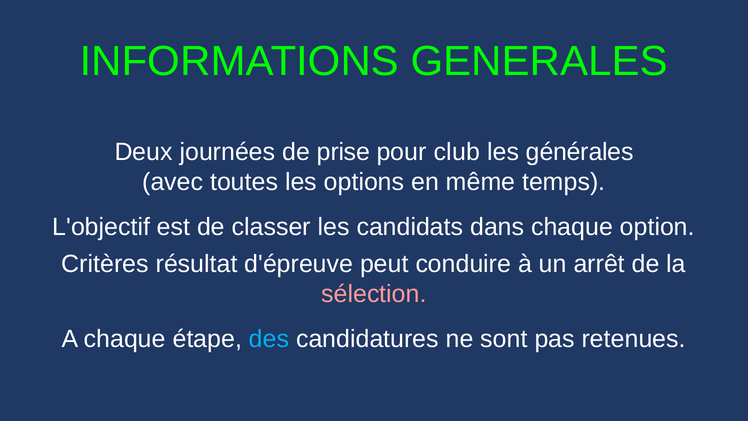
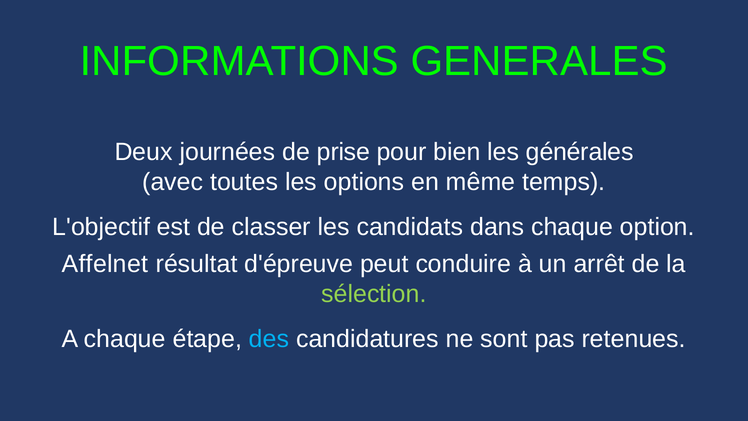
club: club -> bien
Critères: Critères -> Affelnet
sélection colour: pink -> light green
